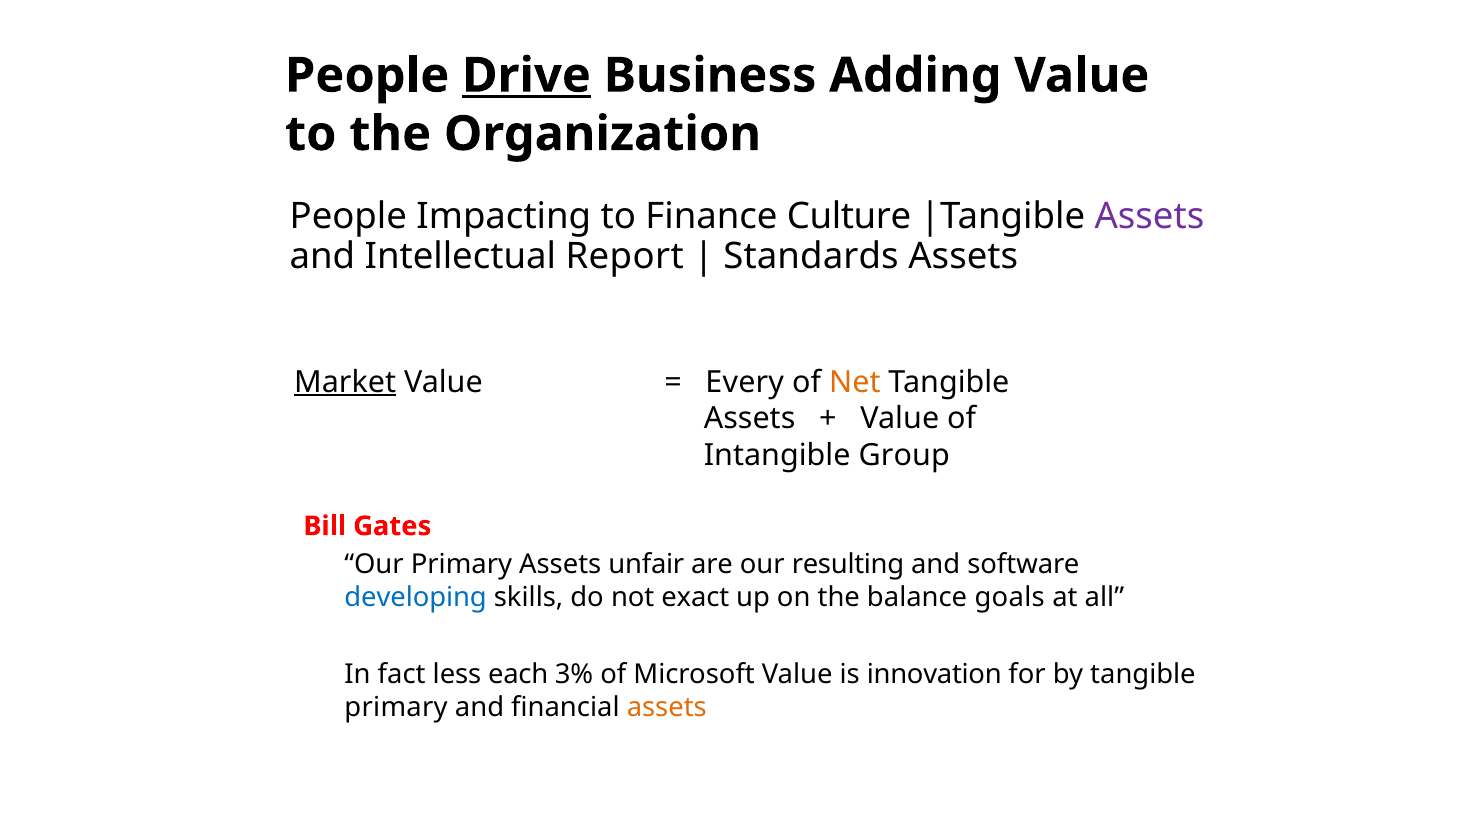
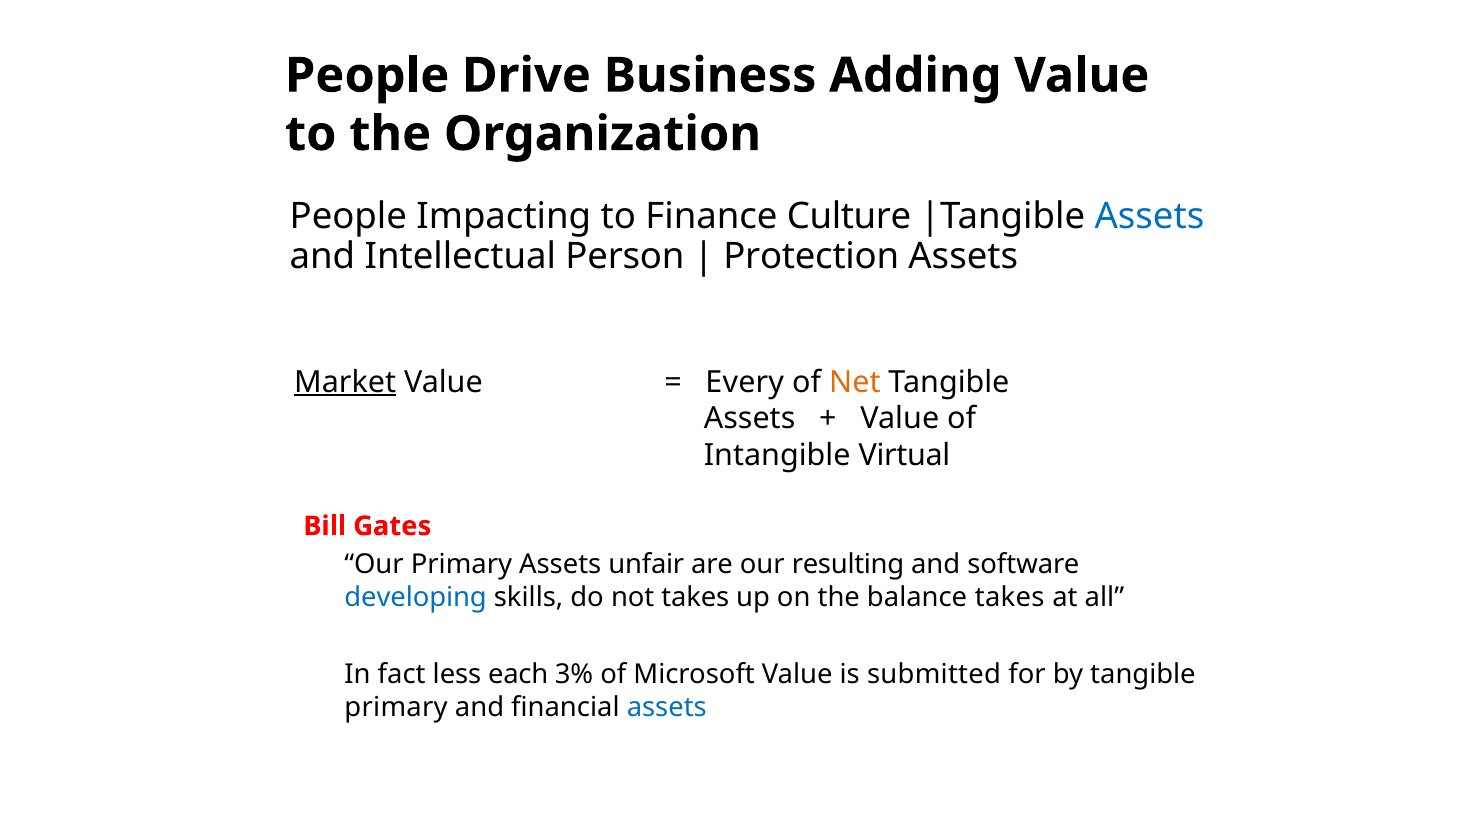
Drive underline: present -> none
Assets at (1149, 217) colour: purple -> blue
Report: Report -> Person
Standards: Standards -> Protection
Group: Group -> Virtual
not exact: exact -> takes
balance goals: goals -> takes
innovation: innovation -> submitted
assets at (667, 707) colour: orange -> blue
